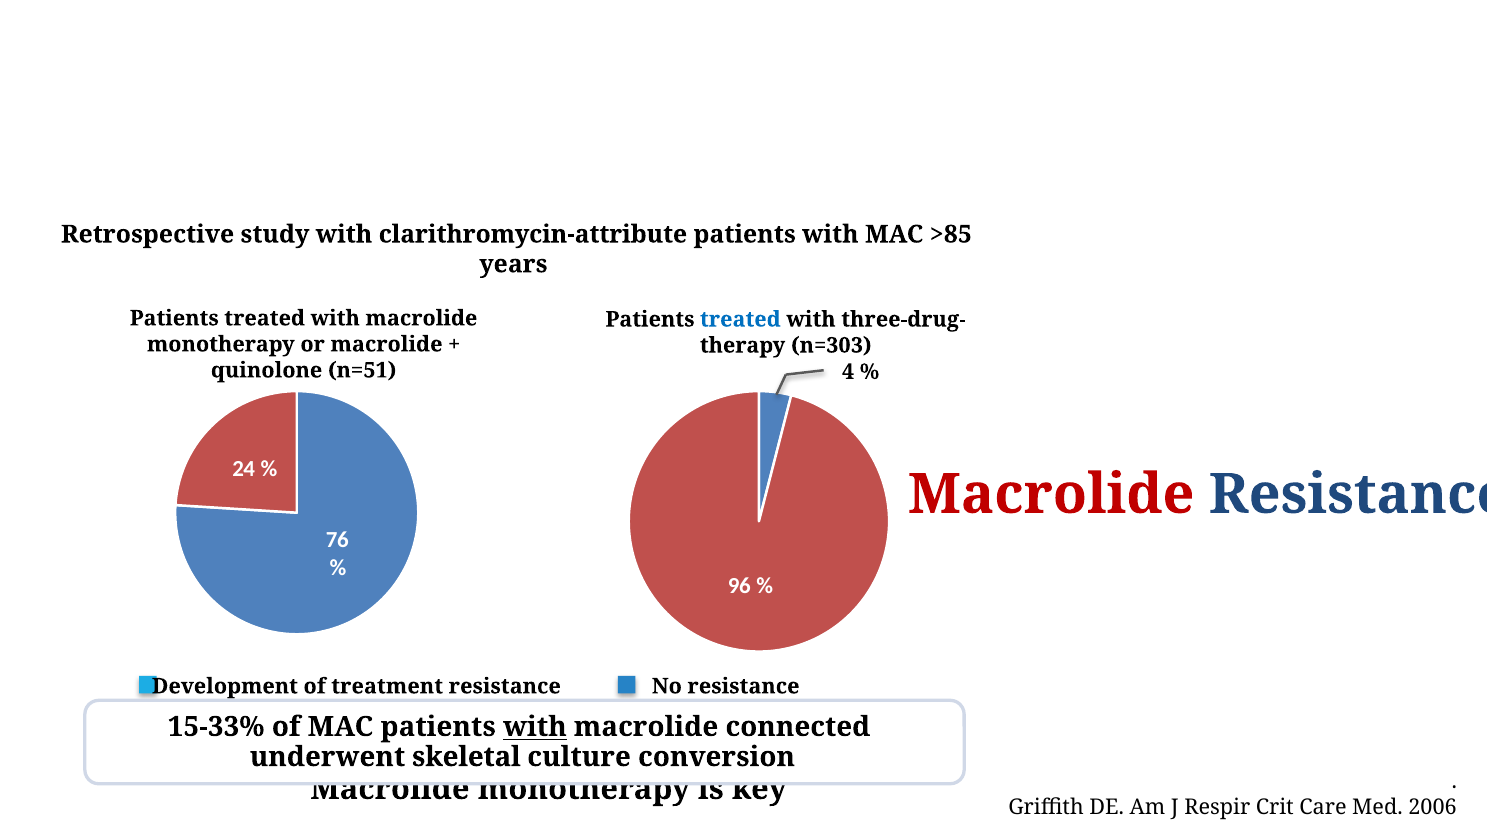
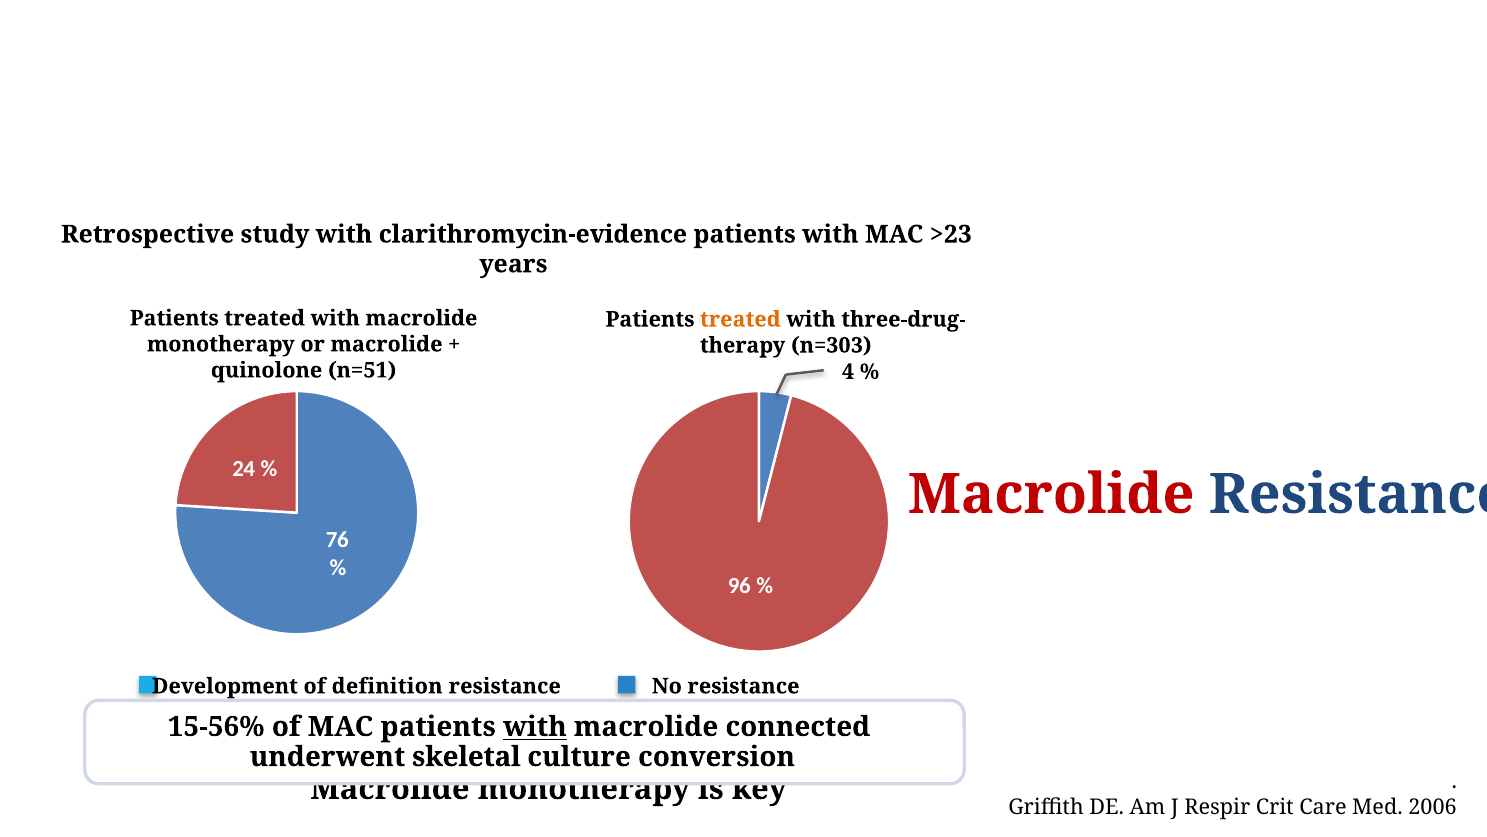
clarithromycin-attribute: clarithromycin-attribute -> clarithromycin-evidence
>85: >85 -> >23
treated at (740, 319) colour: blue -> orange
treatment: treatment -> definition
15-33%: 15-33% -> 15-56%
